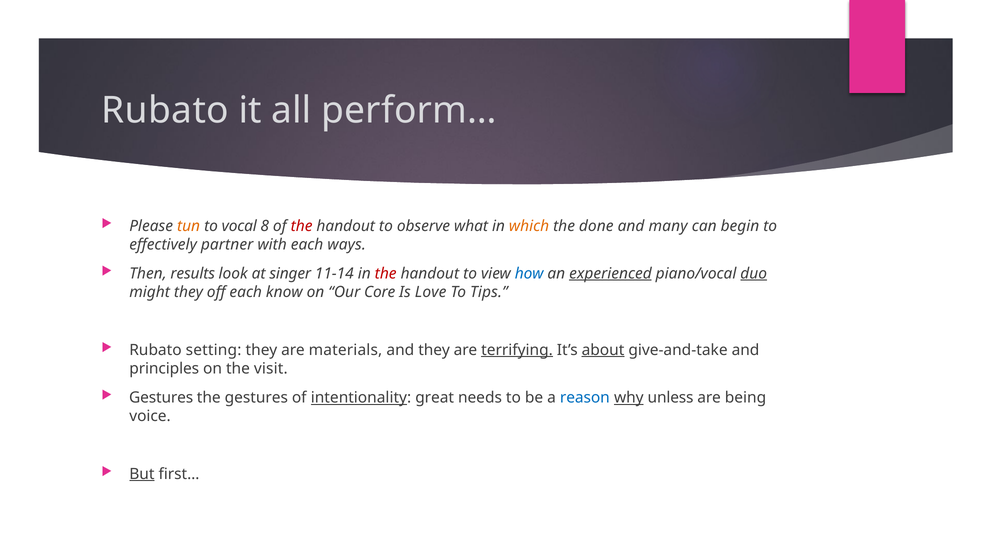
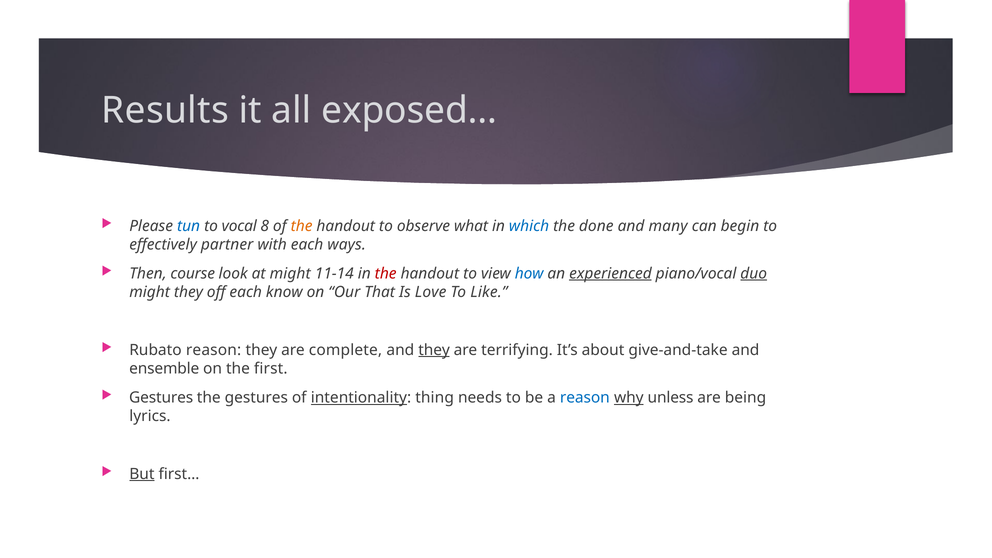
Rubato at (165, 111): Rubato -> Results
perform…: perform… -> exposed…
tun colour: orange -> blue
the at (302, 226) colour: red -> orange
which colour: orange -> blue
results: results -> course
at singer: singer -> might
Core: Core -> That
Tips: Tips -> Like
Rubato setting: setting -> reason
materials: materials -> complete
they at (434, 350) underline: none -> present
terrifying underline: present -> none
about underline: present -> none
principles: principles -> ensemble
visit: visit -> first
great: great -> thing
voice: voice -> lyrics
